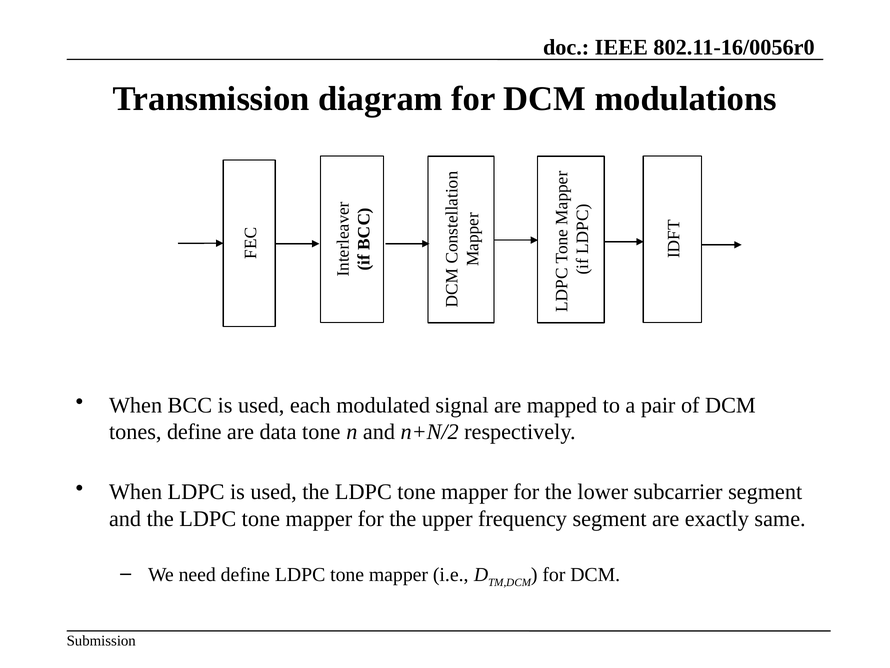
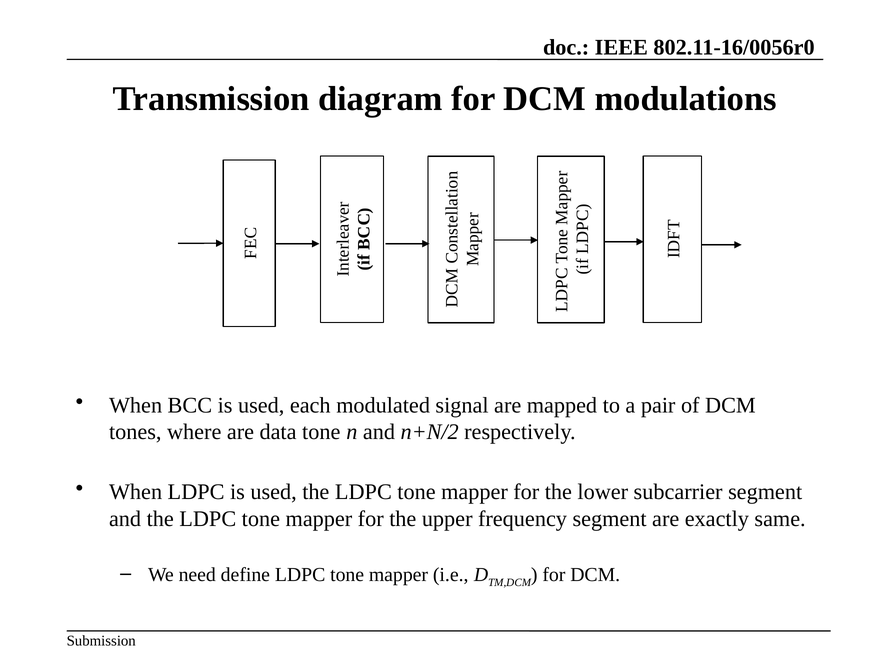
tones define: define -> where
